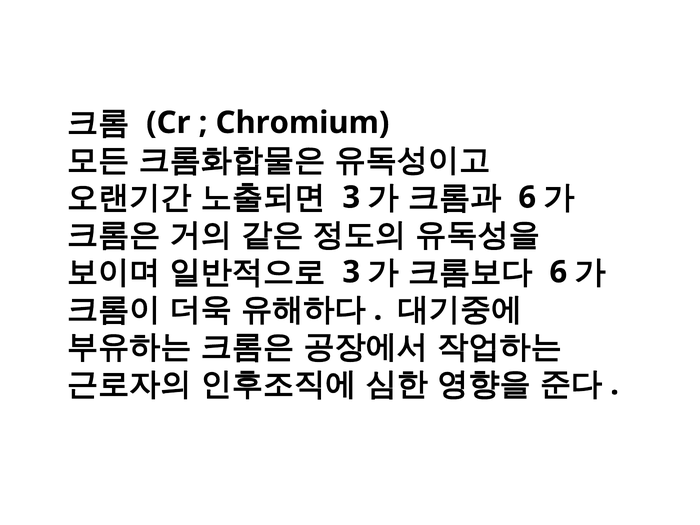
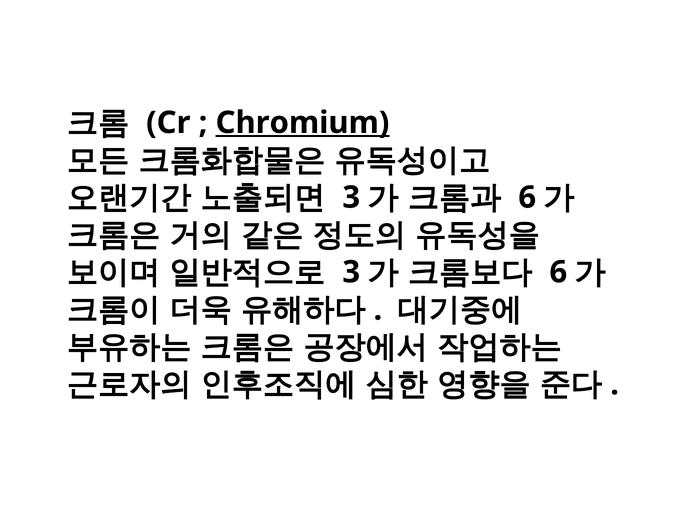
Chromium underline: none -> present
